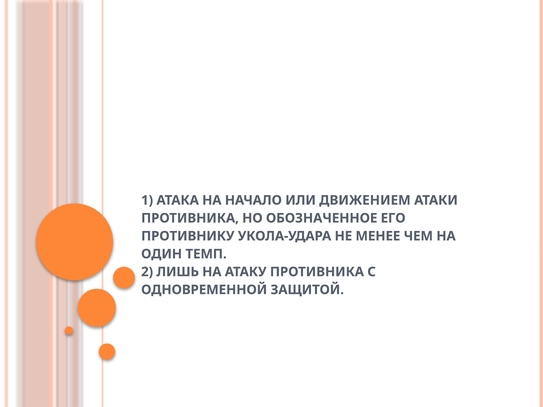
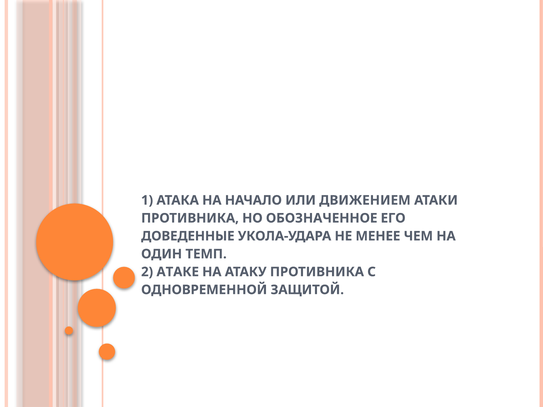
ПРОТИВНИКУ: ПРОТИВНИКУ -> ДОВЕДЕННЫЕ
ЛИШЬ: ЛИШЬ -> АТАКЕ
